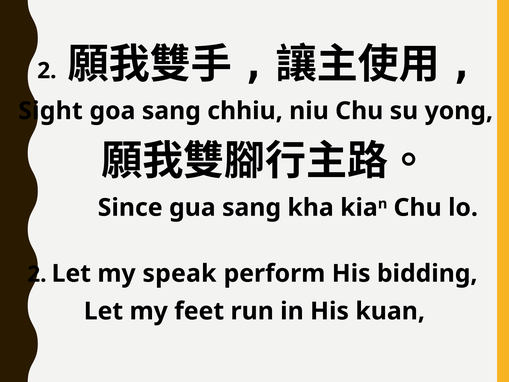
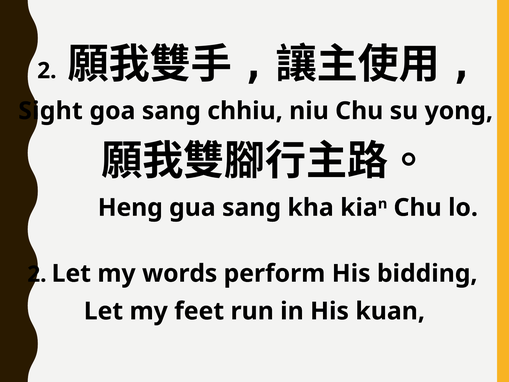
Since: Since -> Heng
speak: speak -> words
